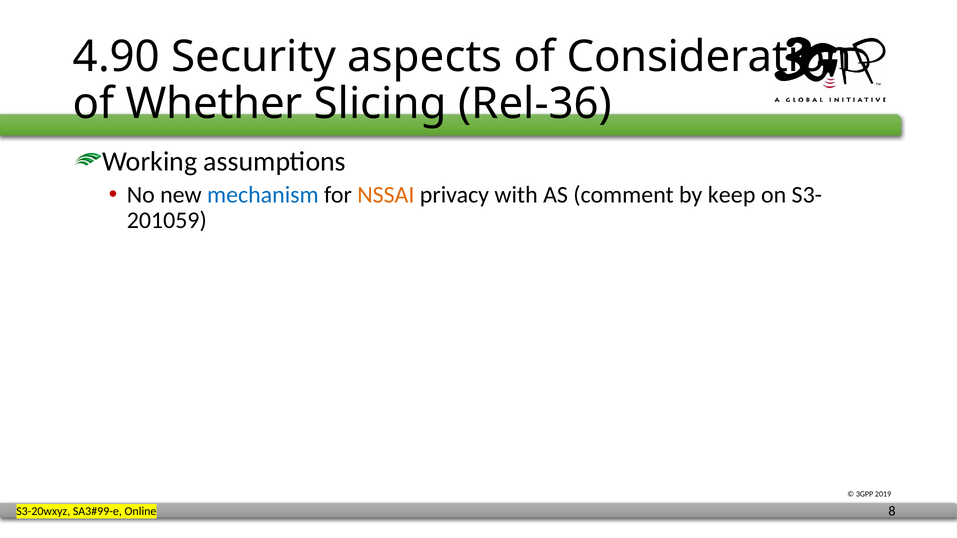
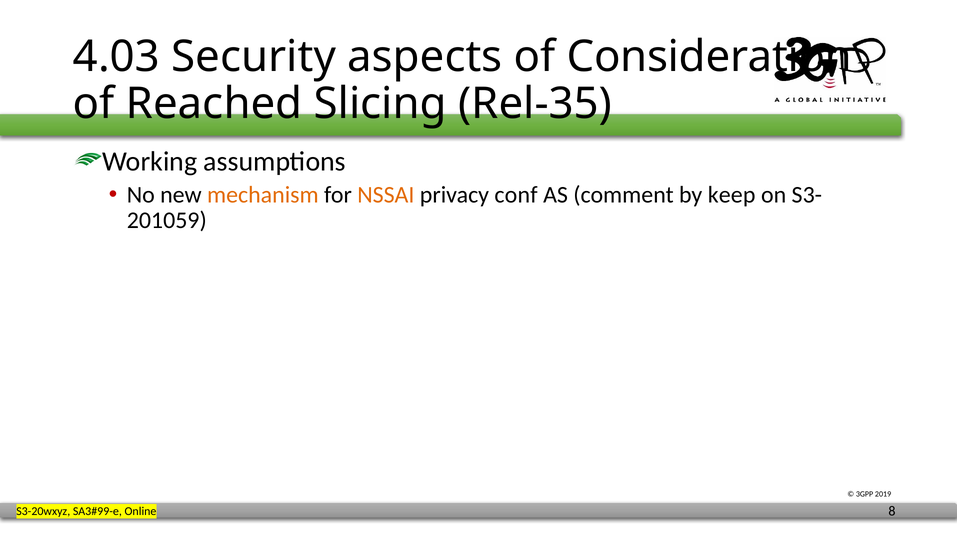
4.90: 4.90 -> 4.03
Whether: Whether -> Reached
Rel-36: Rel-36 -> Rel-35
mechanism colour: blue -> orange
with: with -> conf
